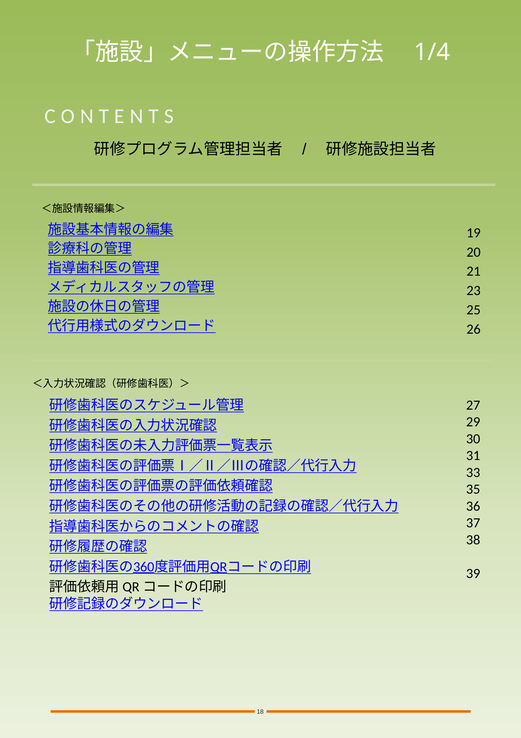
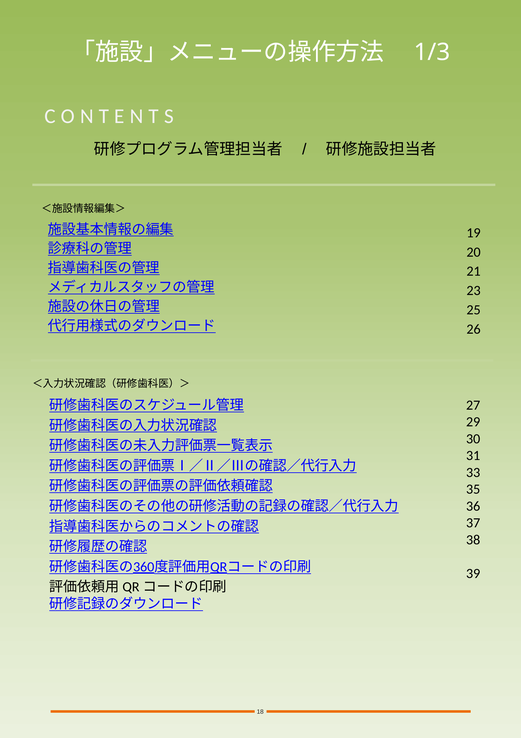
1/4: 1/4 -> 1/3
